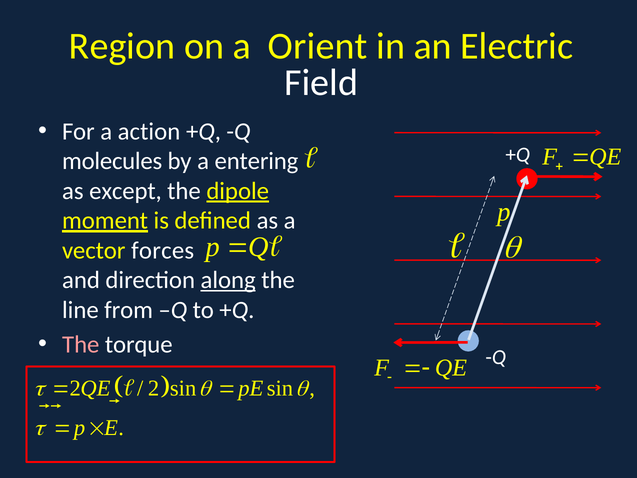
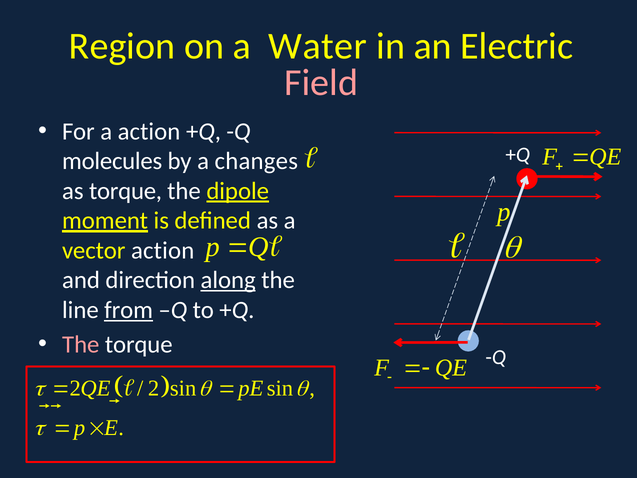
Orient: Orient -> Water
Field colour: white -> pink
entering: entering -> changes
as except: except -> torque
vector forces: forces -> action
from underline: none -> present
